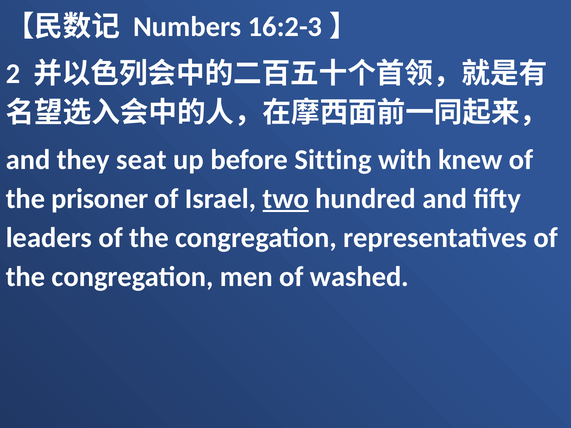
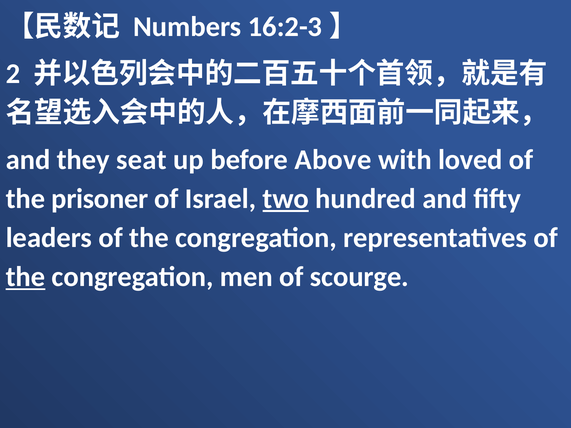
Sitting: Sitting -> Above
knew: knew -> loved
the at (25, 277) underline: none -> present
washed: washed -> scourge
